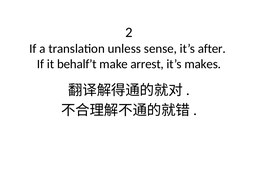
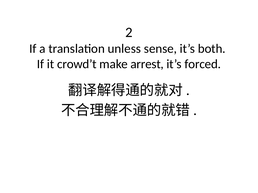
after: after -> both
behalf’t: behalf’t -> crowd’t
makes: makes -> forced
